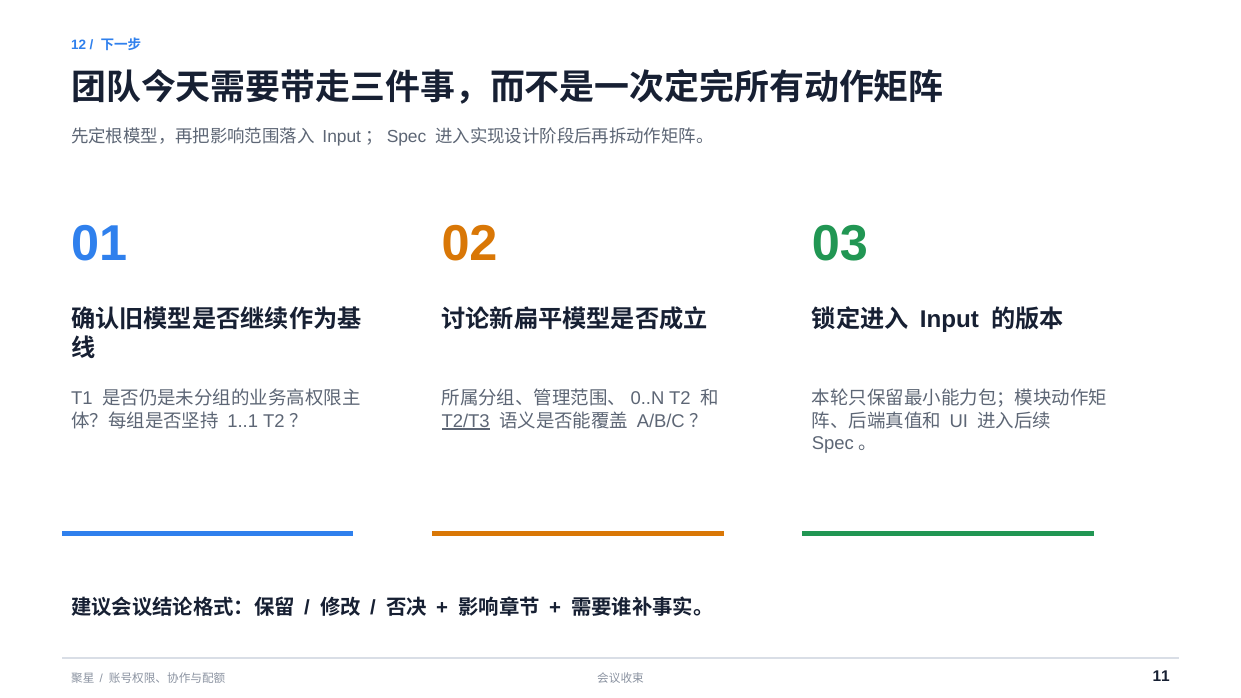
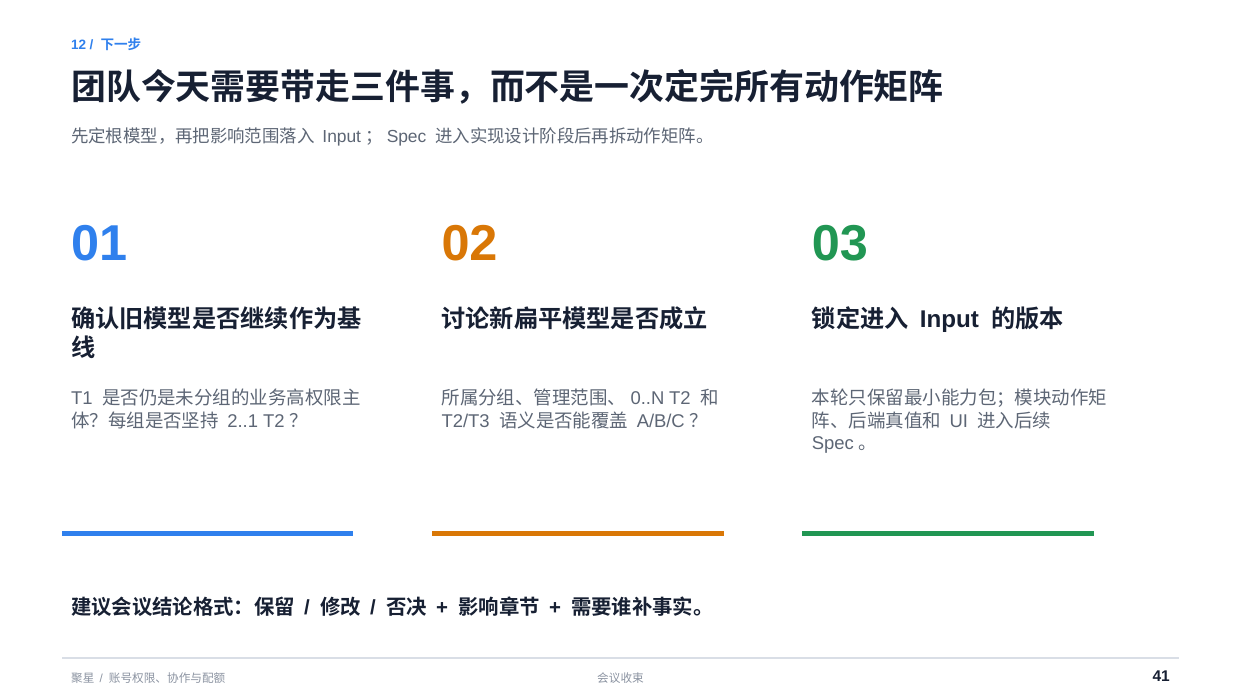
T2/T3 underline: present -> none
1..1: 1..1 -> 2..1
11: 11 -> 41
